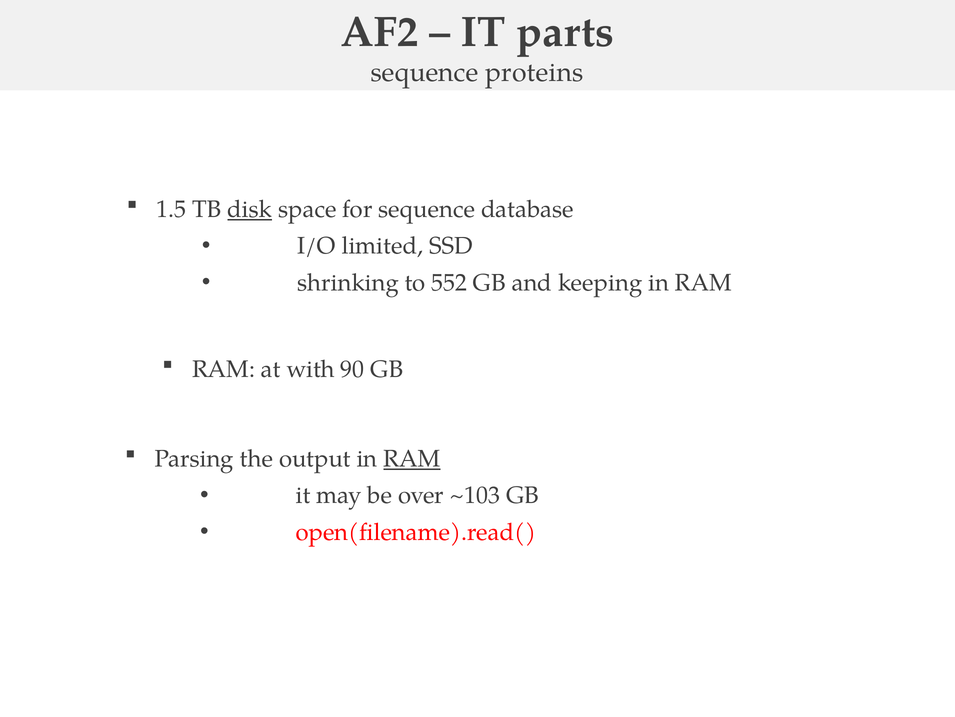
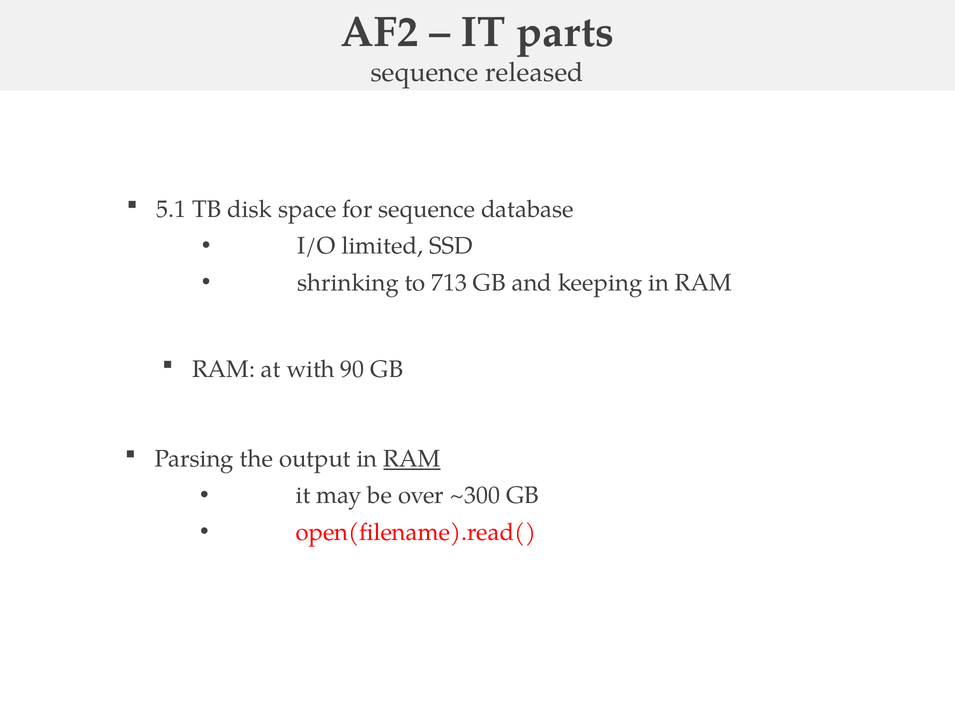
proteins: proteins -> released
1.5: 1.5 -> 5.1
disk underline: present -> none
552: 552 -> 713
~103: ~103 -> ~300
